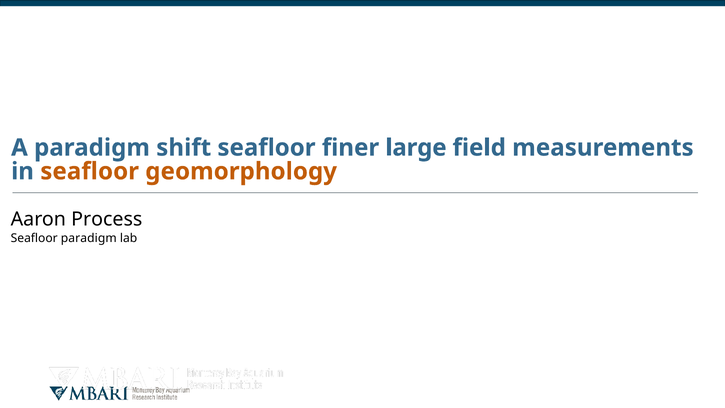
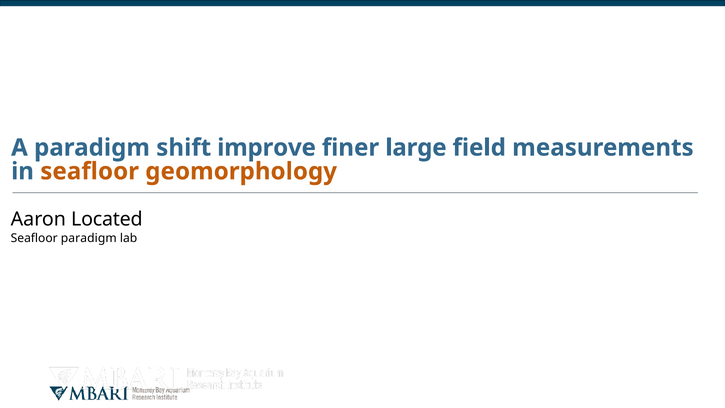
shift seafloor: seafloor -> improve
Process: Process -> Located
